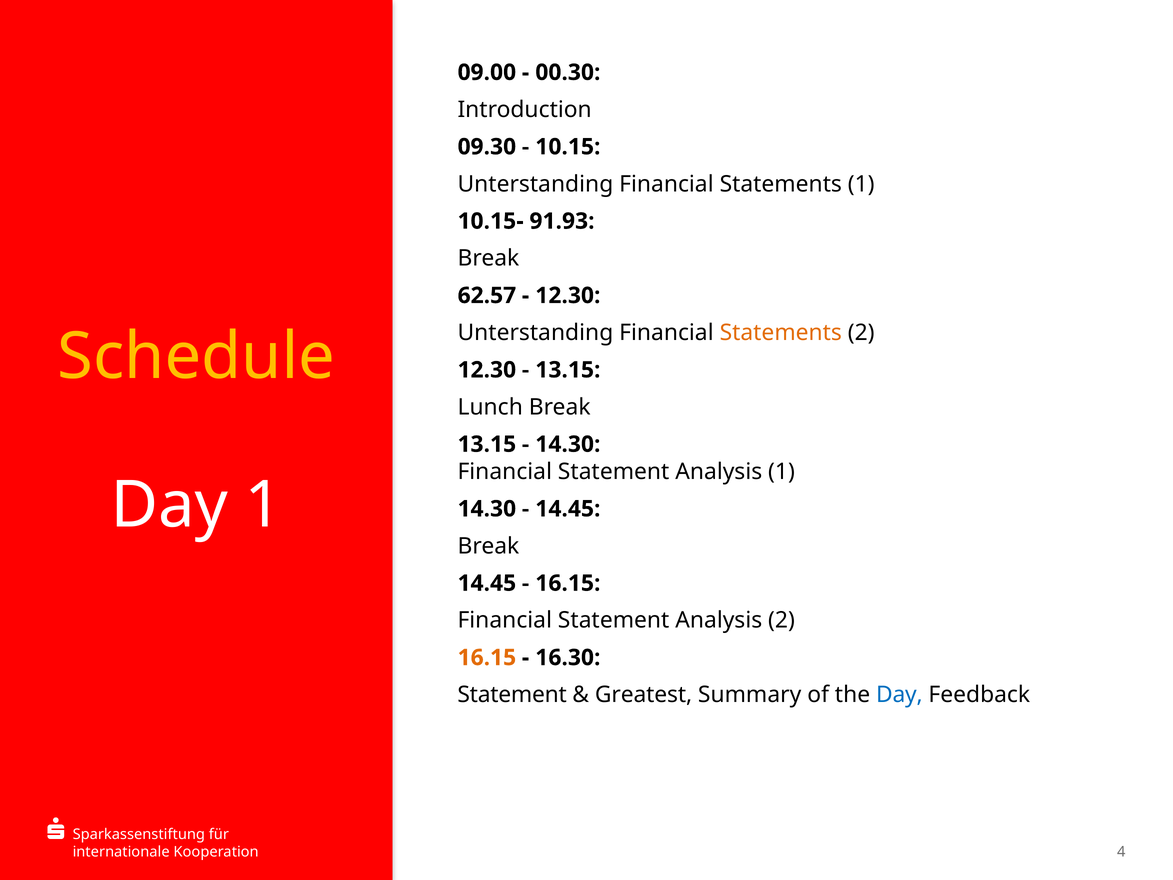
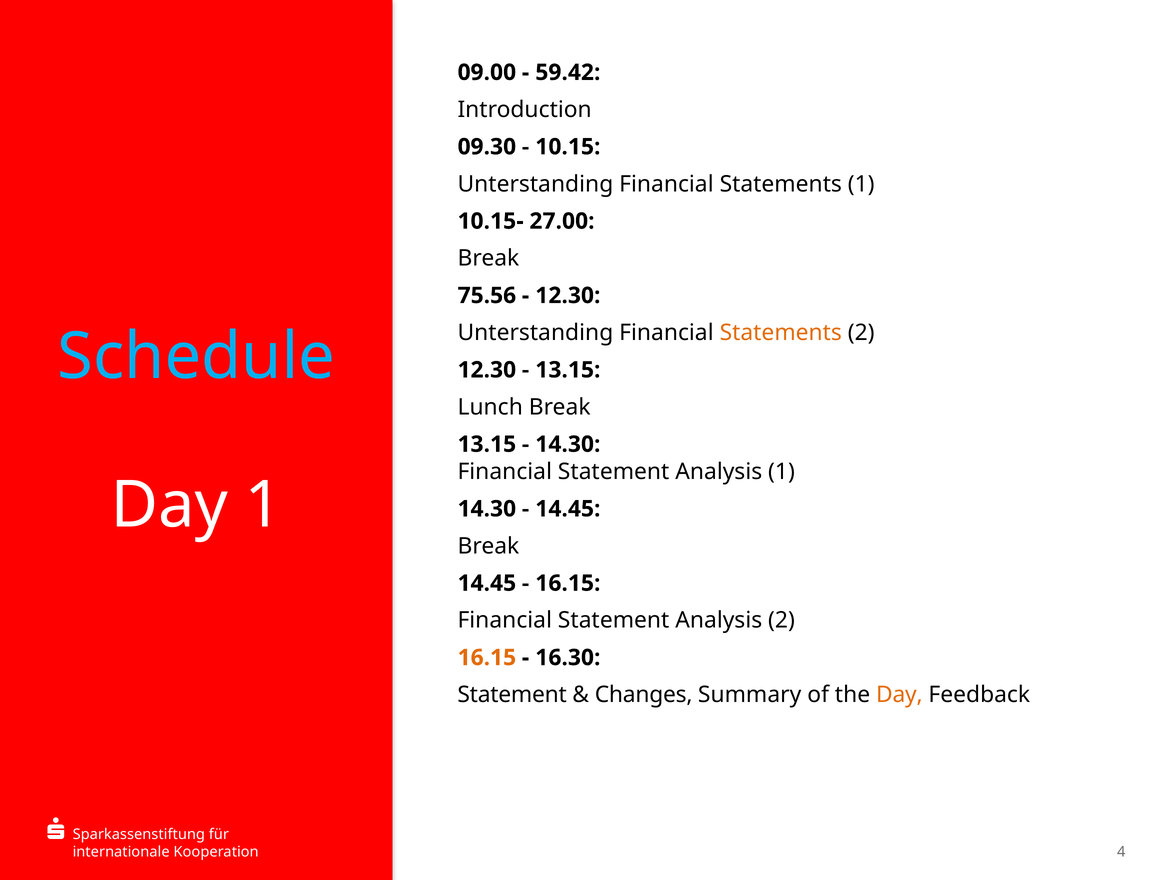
00.30: 00.30 -> 59.42
91.93: 91.93 -> 27.00
62.57: 62.57 -> 75.56
Schedule colour: yellow -> light blue
Greatest: Greatest -> Changes
Day at (899, 695) colour: blue -> orange
